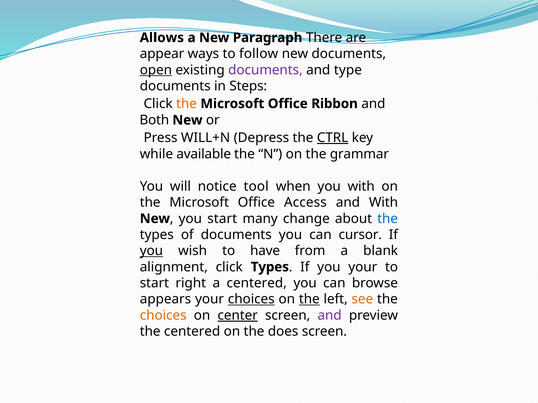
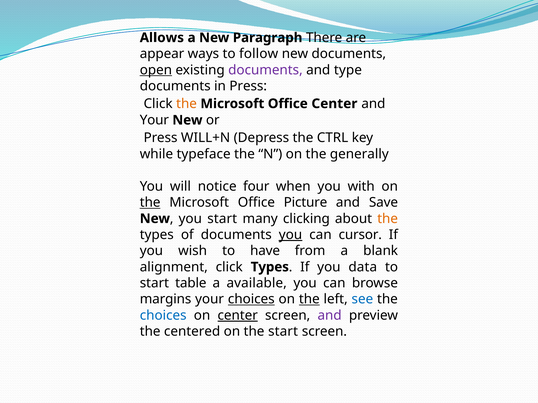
in Steps: Steps -> Press
Office Ribbon: Ribbon -> Center
Both at (154, 120): Both -> Your
CTRL underline: present -> none
available: available -> typeface
grammar: grammar -> generally
tool: tool -> four
the at (150, 203) underline: none -> present
Access: Access -> Picture
and With: With -> Save
change: change -> clicking
the at (388, 219) colour: blue -> orange
you at (290, 235) underline: none -> present
you at (151, 251) underline: present -> none
you your: your -> data
right: right -> table
a centered: centered -> available
appears: appears -> margins
see colour: orange -> blue
choices at (163, 316) colour: orange -> blue
the does: does -> start
